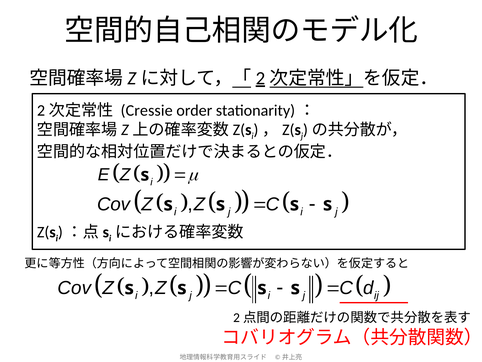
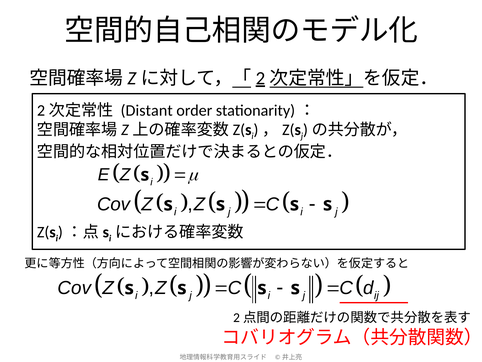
Cressie: Cressie -> Distant
